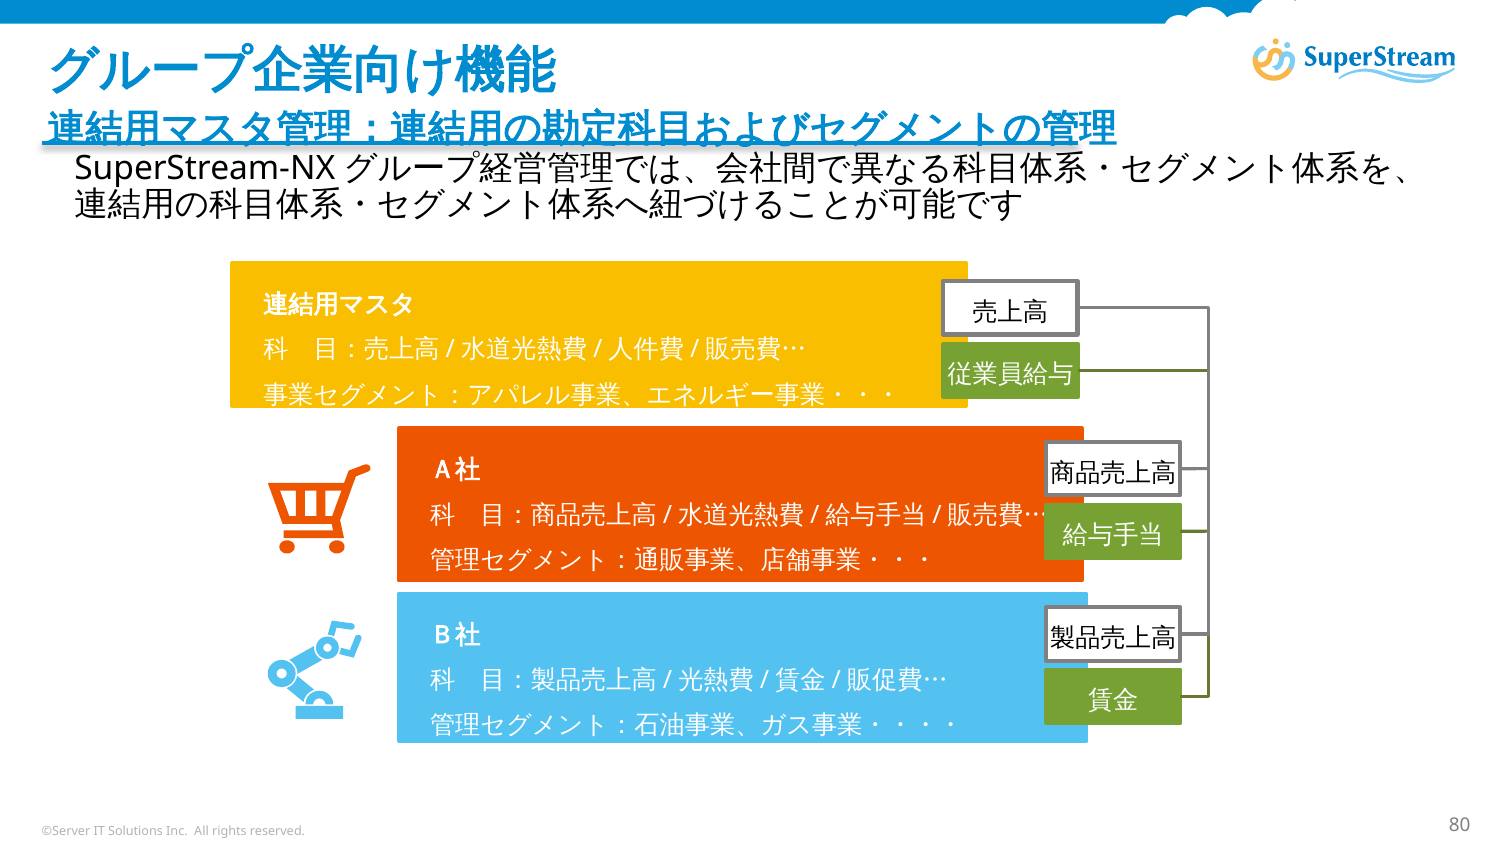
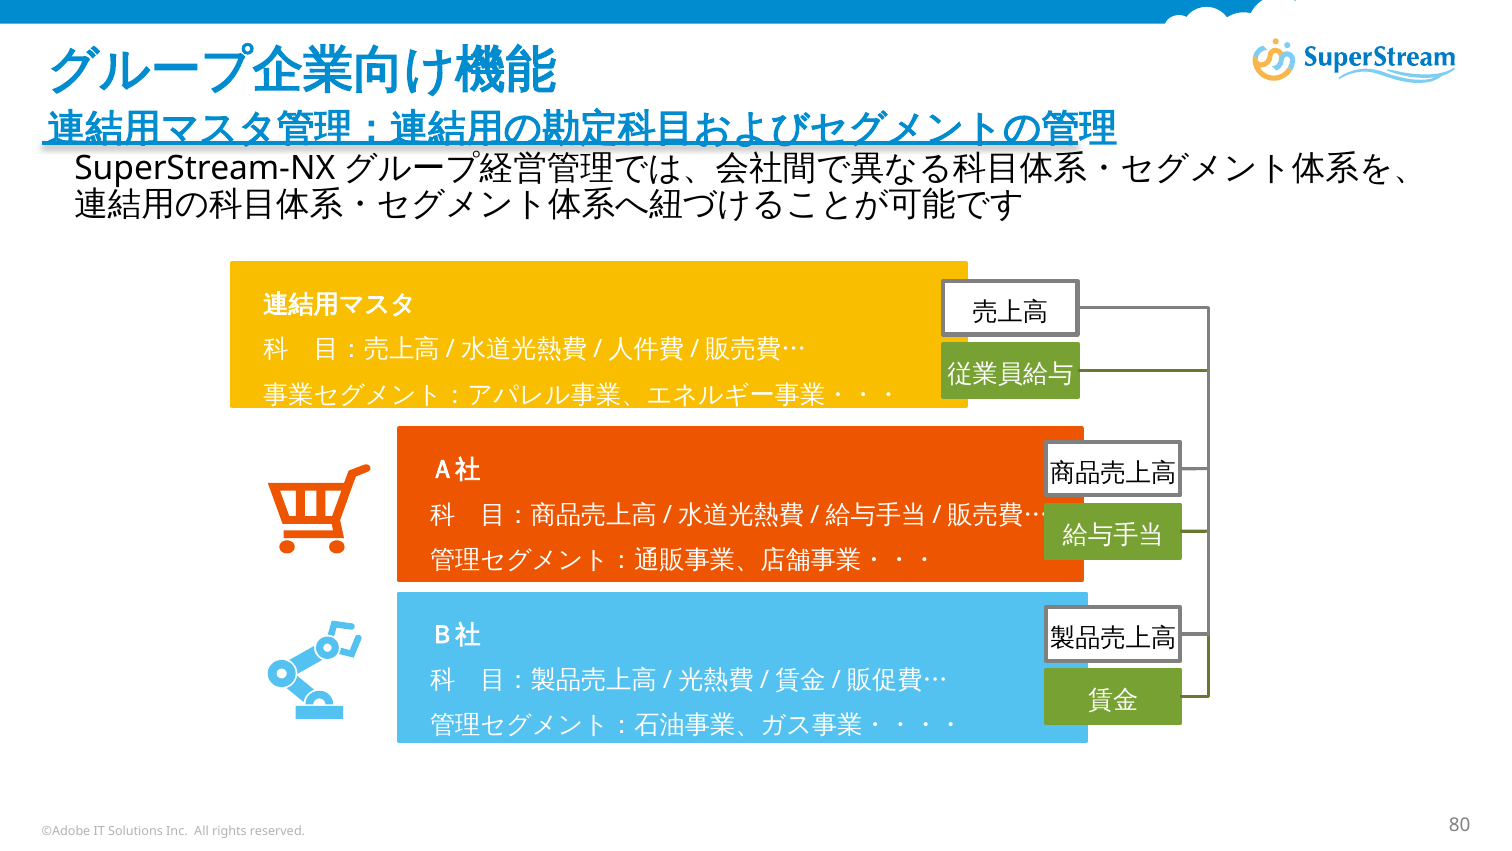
©Server: ©Server -> ©Adobe
